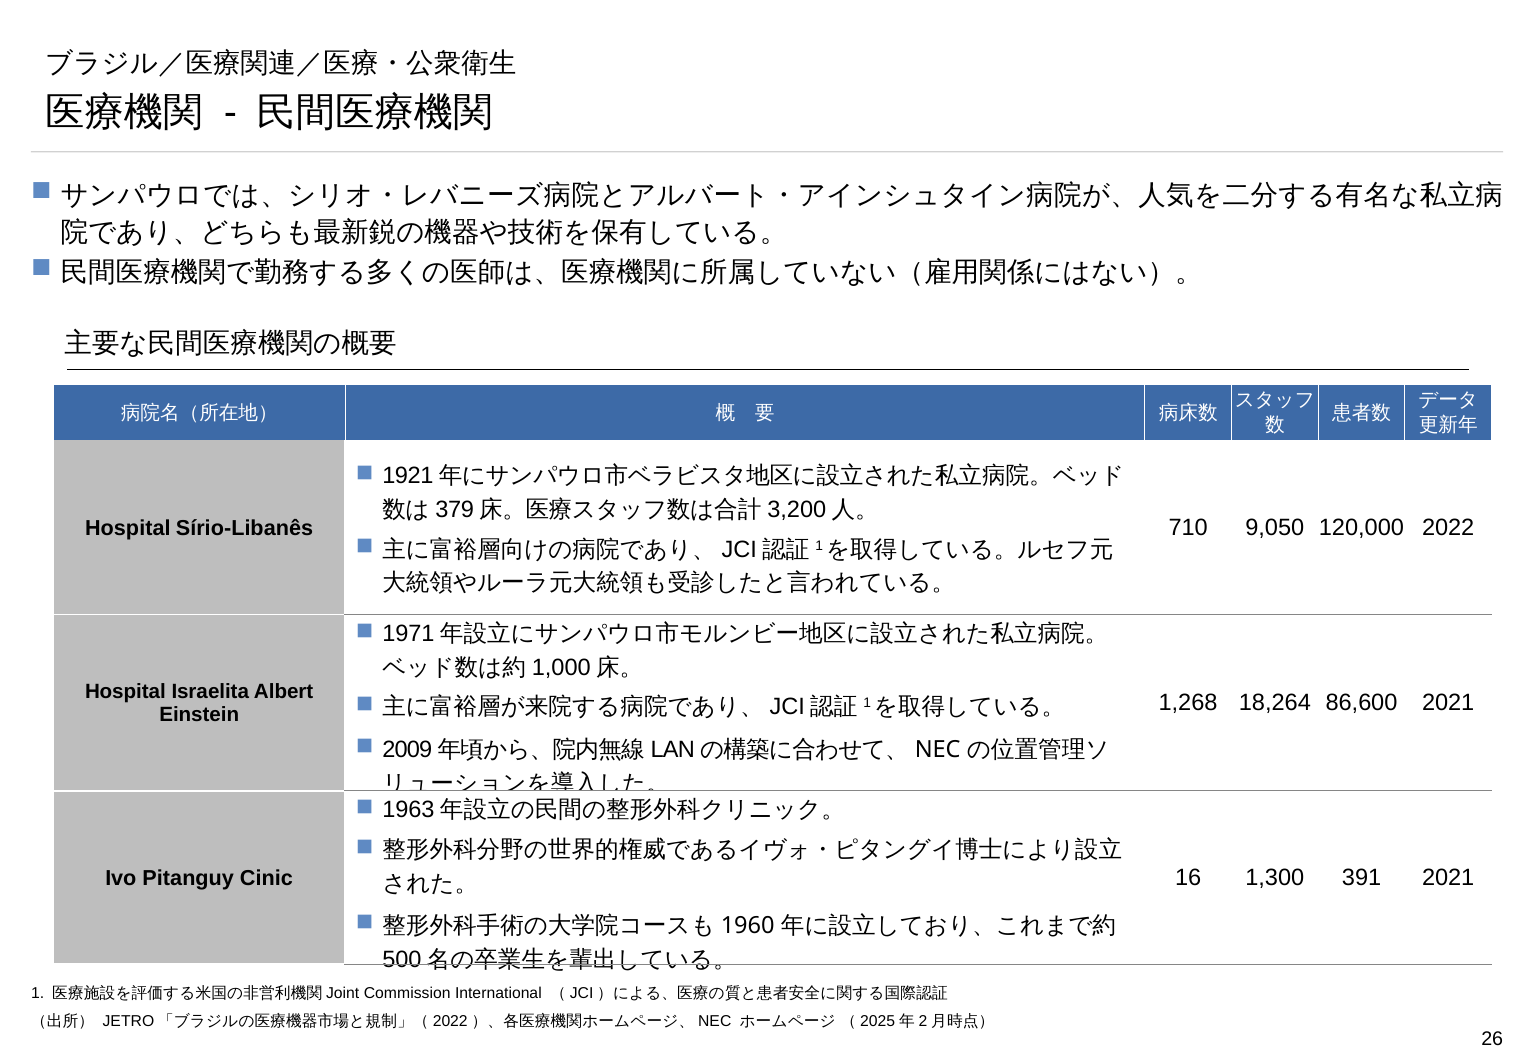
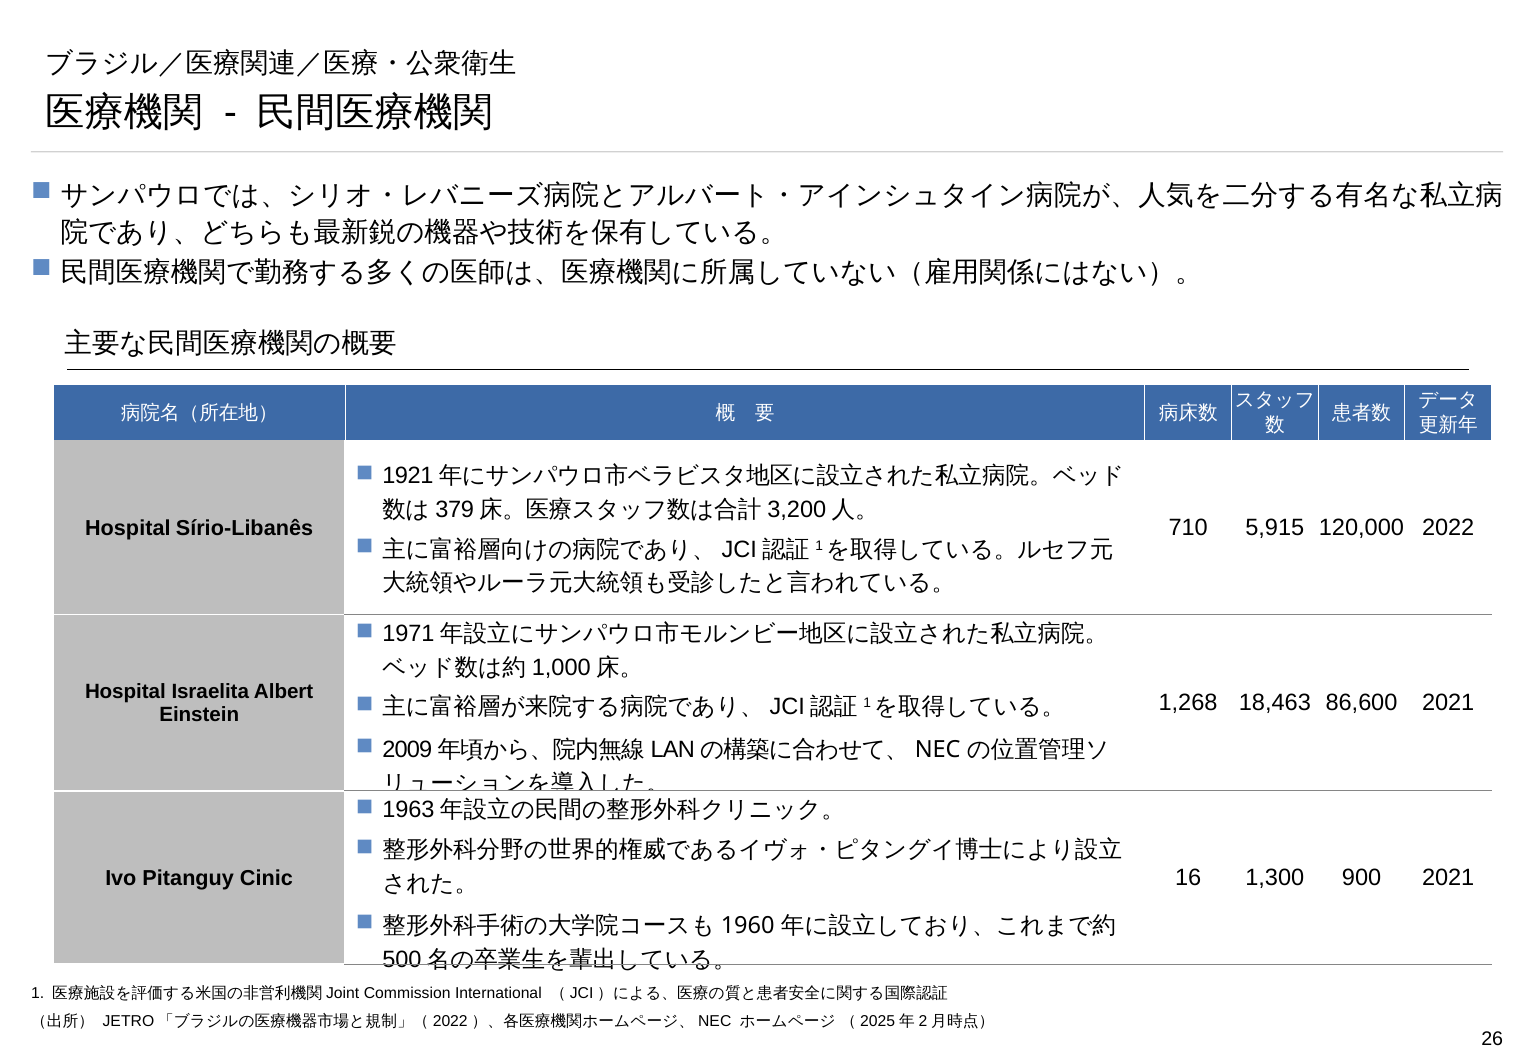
9,050: 9,050 -> 5,915
18,264: 18,264 -> 18,463
391: 391 -> 900
